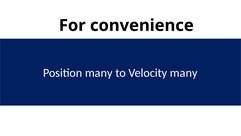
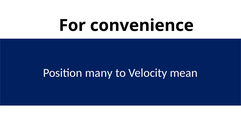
Velocity many: many -> mean
